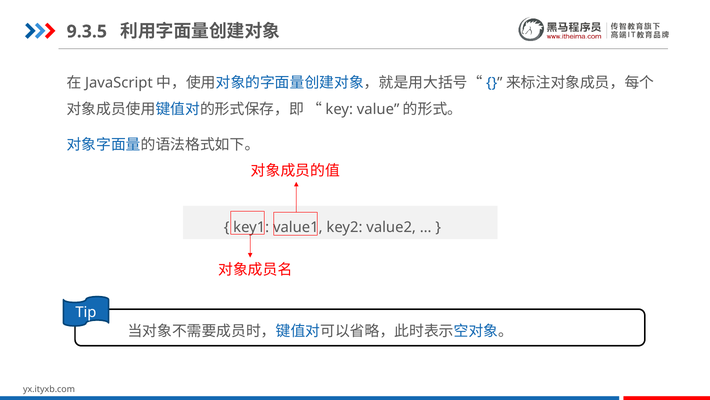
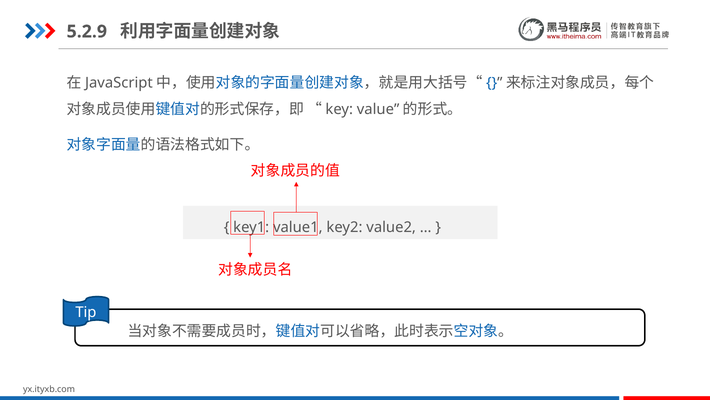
9.3.5: 9.3.5 -> 5.2.9
